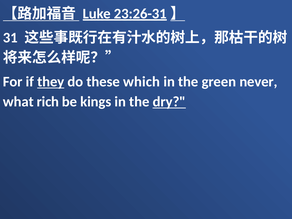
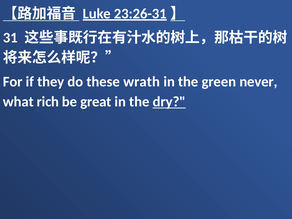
they underline: present -> none
which: which -> wrath
kings: kings -> great
